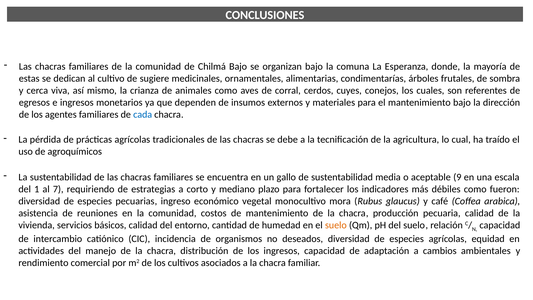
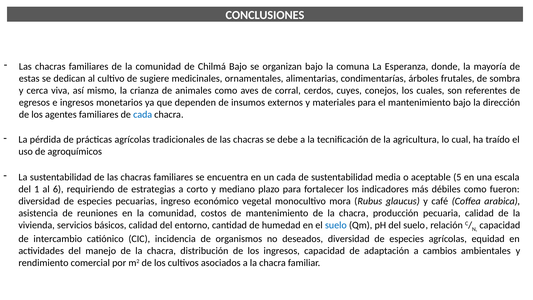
un gallo: gallo -> cada
9: 9 -> 5
7: 7 -> 6
suelo at (336, 225) colour: orange -> blue
